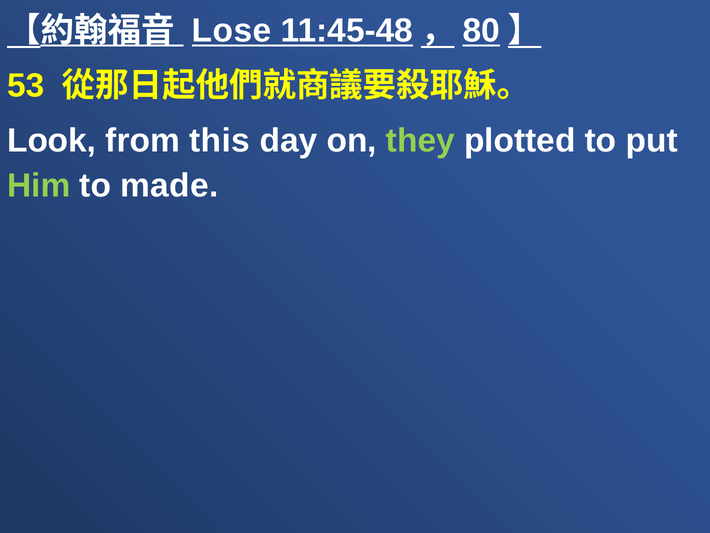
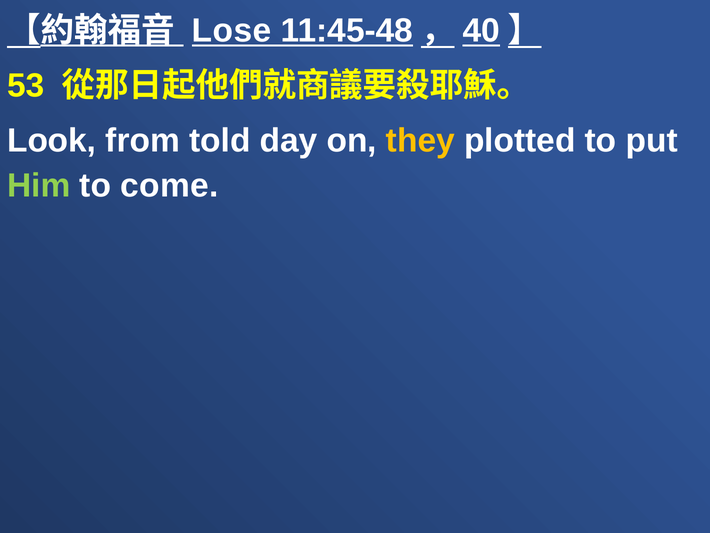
80: 80 -> 40
this: this -> told
they colour: light green -> yellow
made: made -> come
